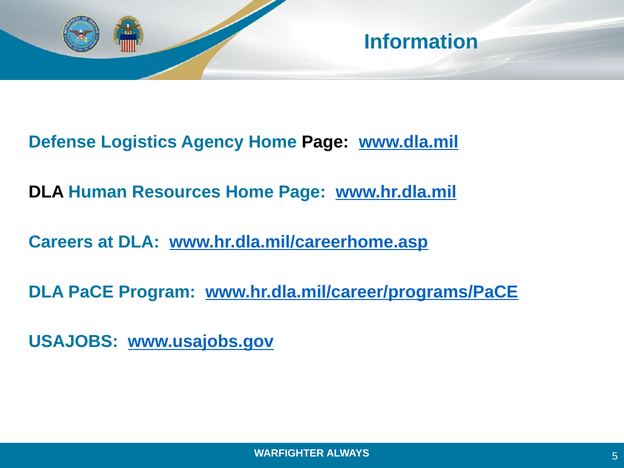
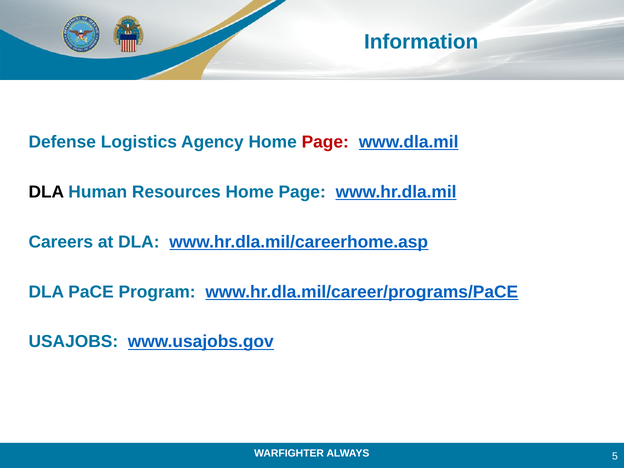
Page at (325, 142) colour: black -> red
